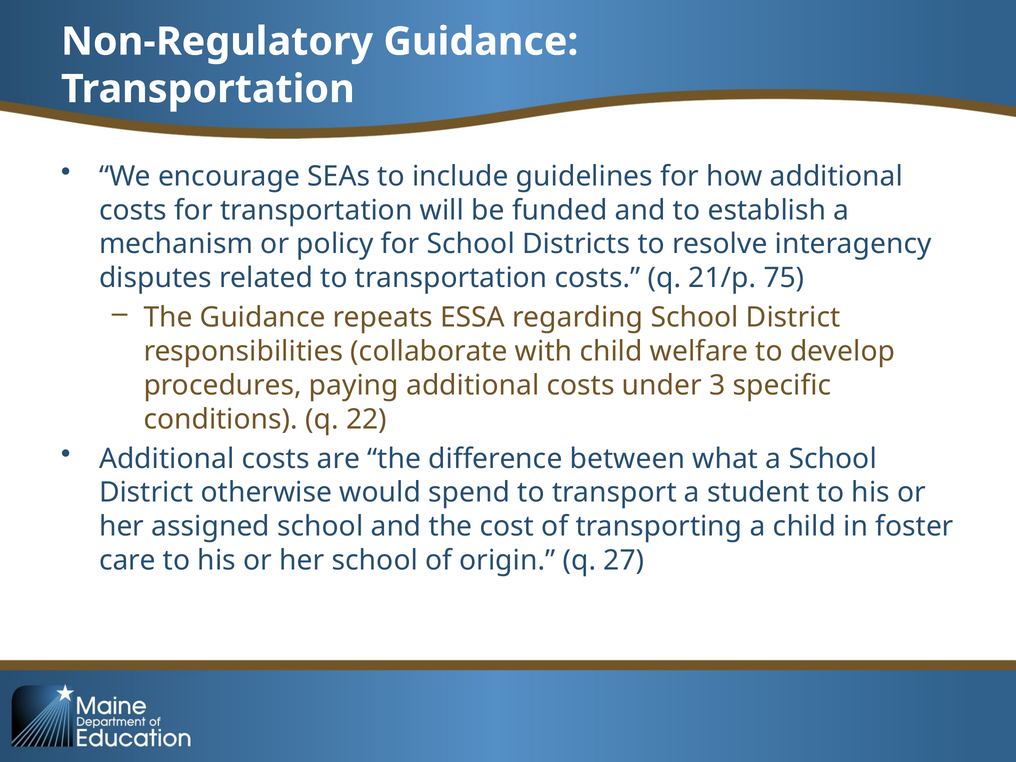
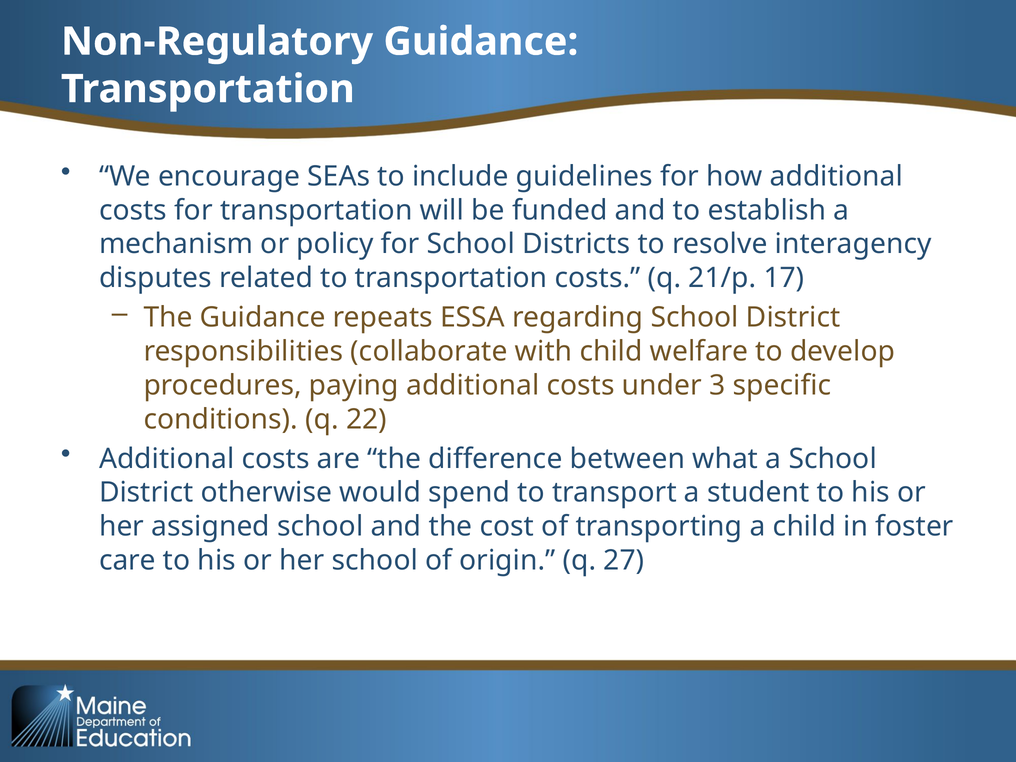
75: 75 -> 17
